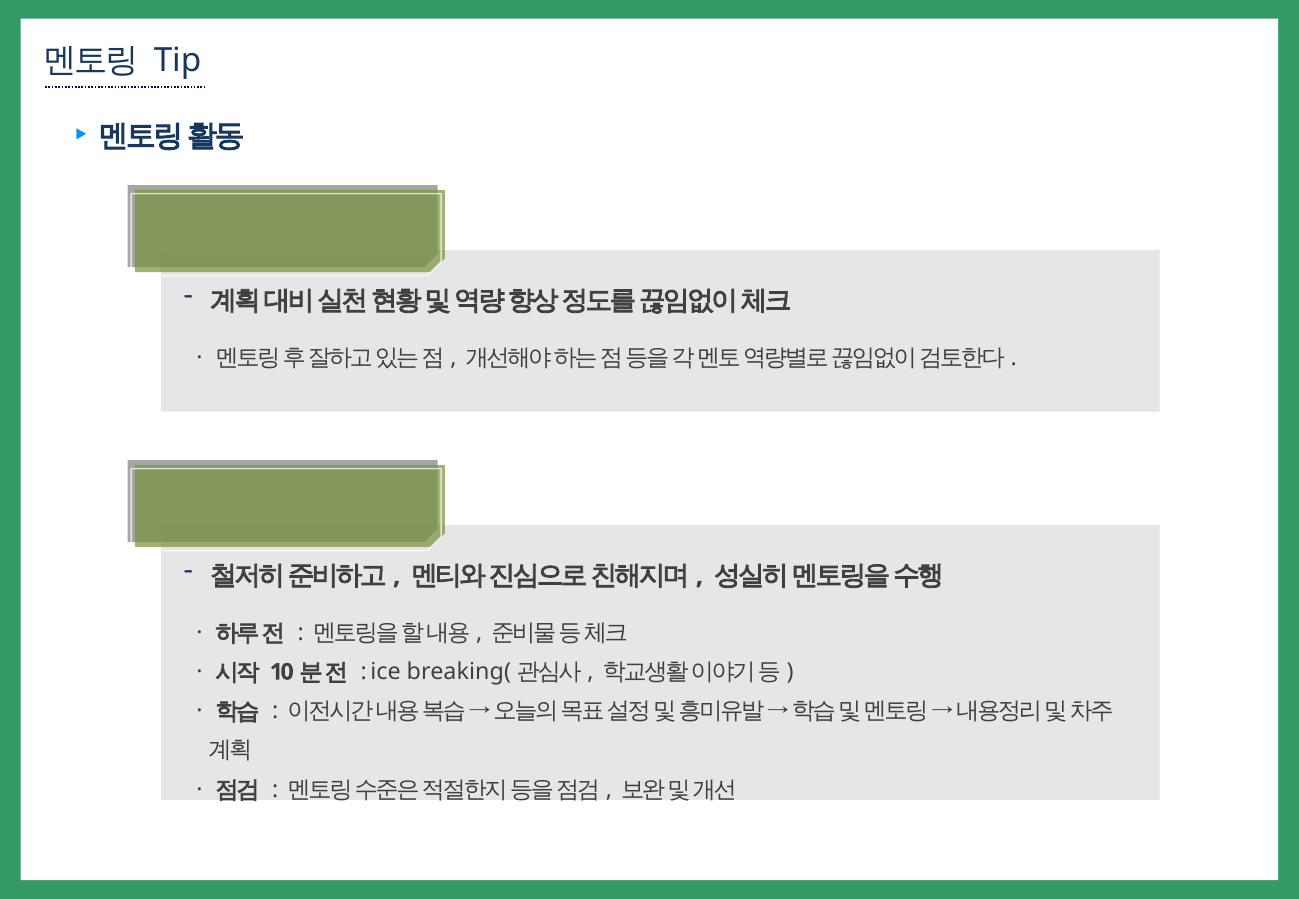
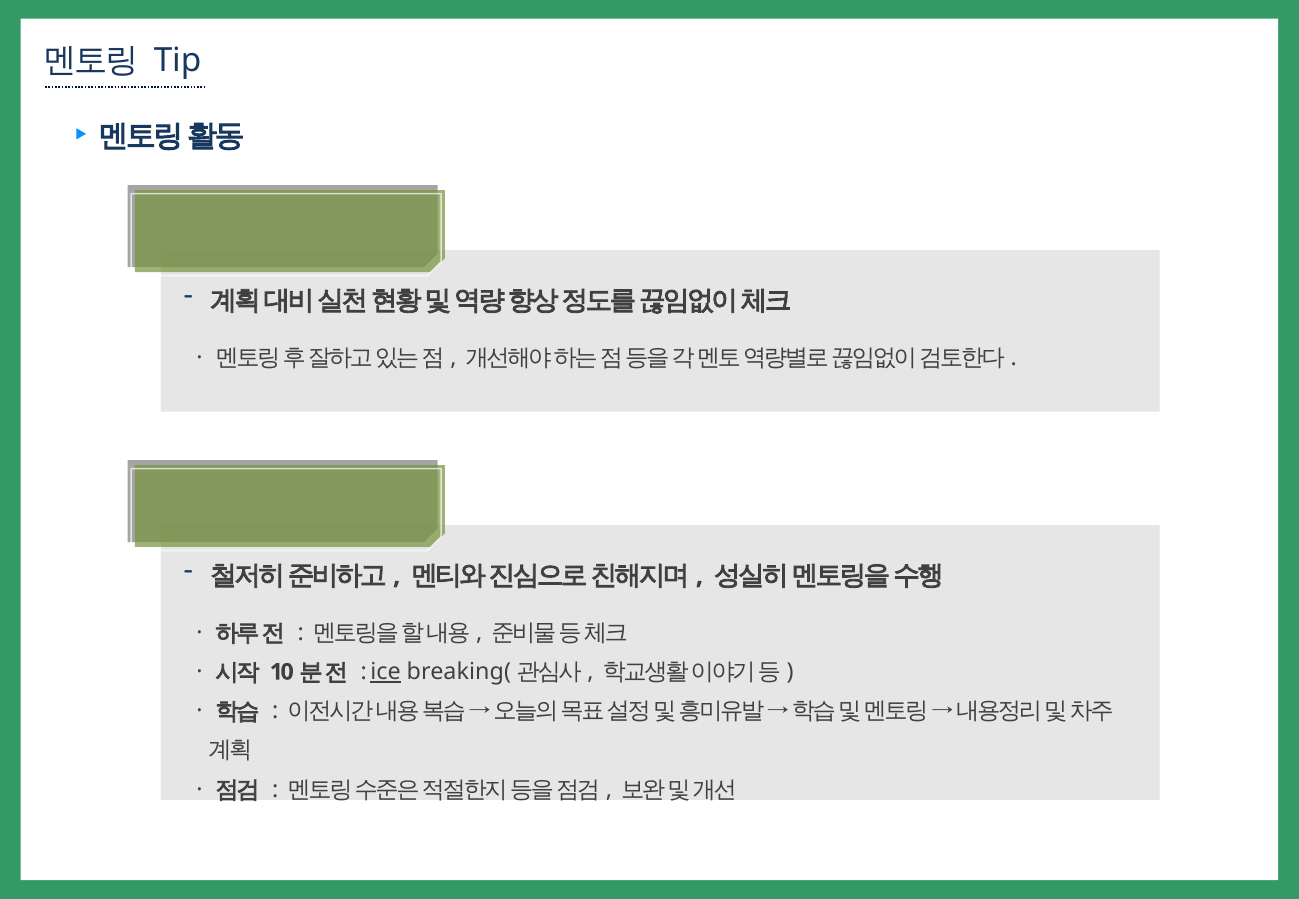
ice underline: none -> present
